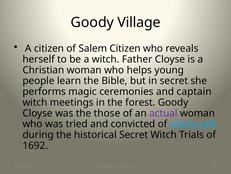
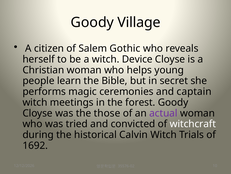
Salem Citizen: Citizen -> Gothic
Father: Father -> Device
witchcraft colour: light blue -> white
historical Secret: Secret -> Calvin
